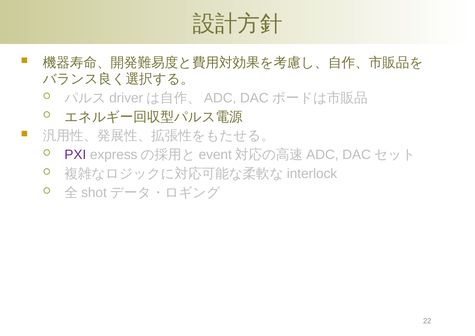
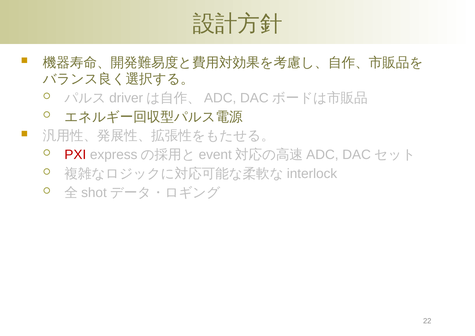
PXI colour: purple -> red
